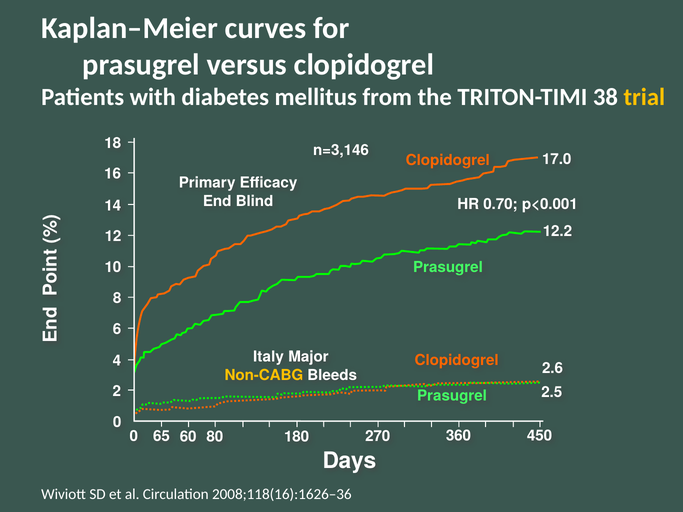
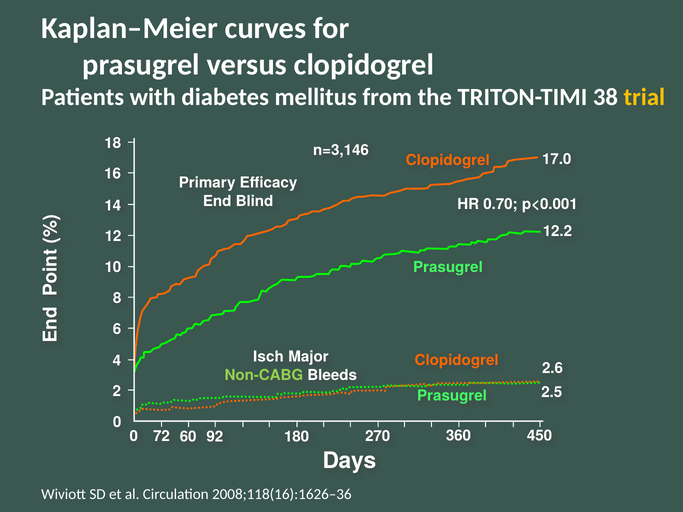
Italy: Italy -> Isch
Non-CABG colour: yellow -> light green
65: 65 -> 72
80: 80 -> 92
